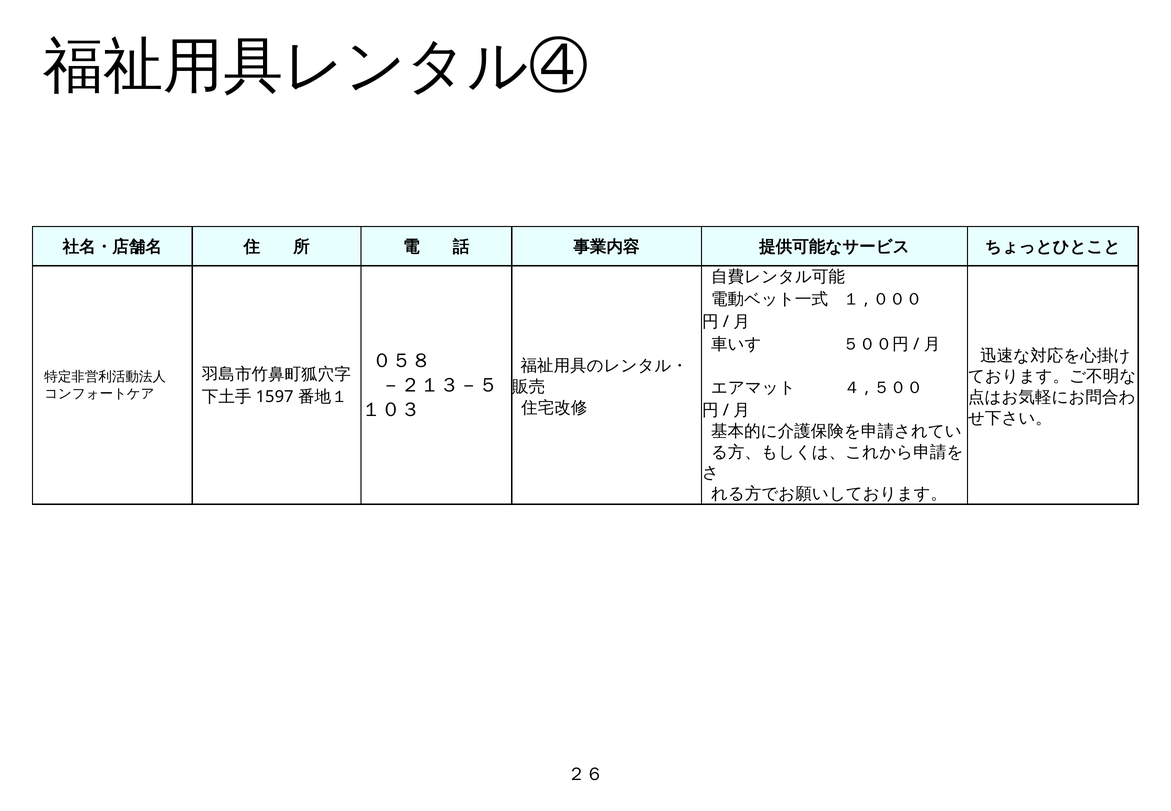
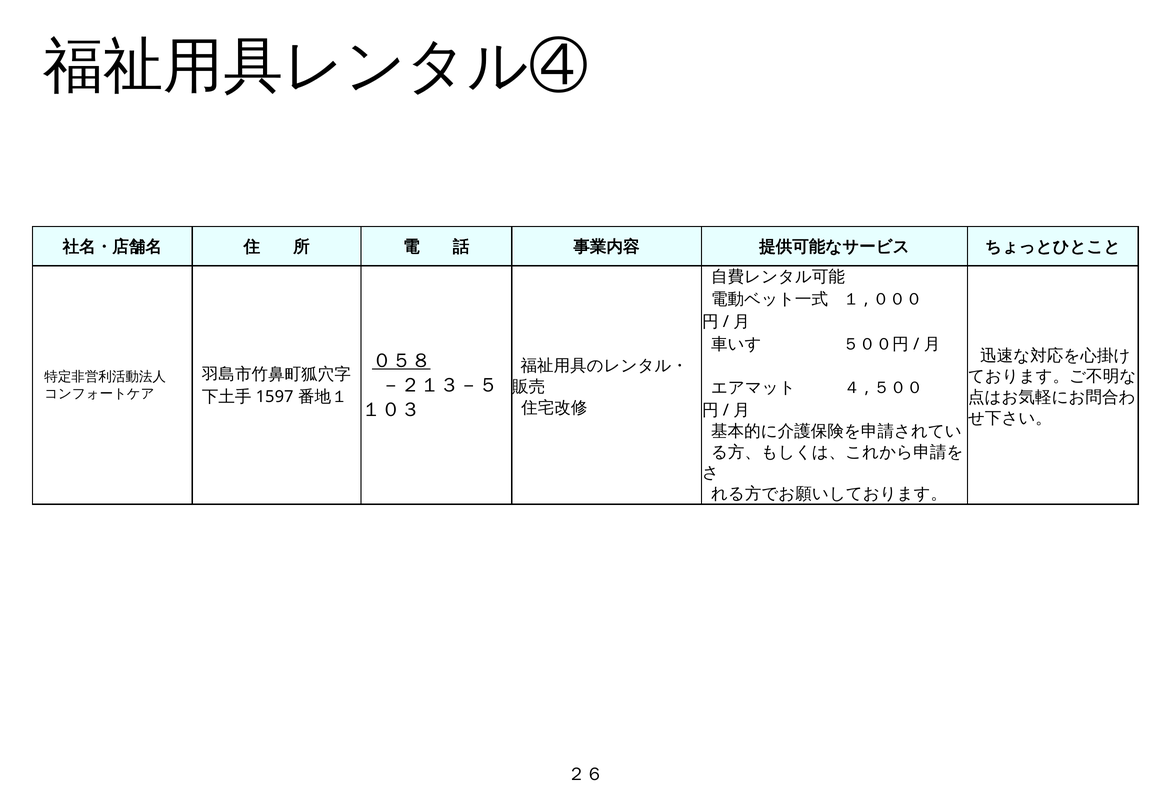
０５８ underline: none -> present
